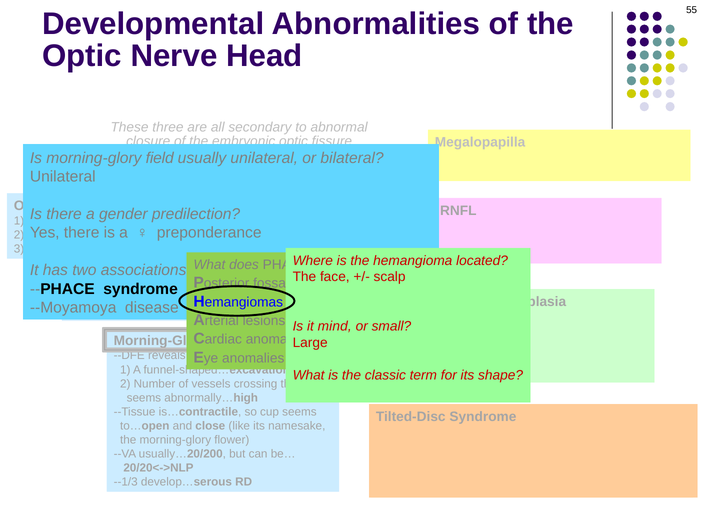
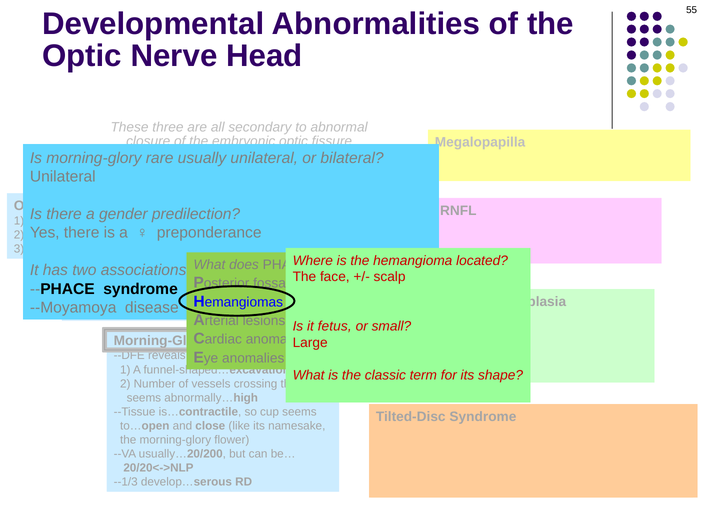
field: field -> rare
mind: mind -> fetus
